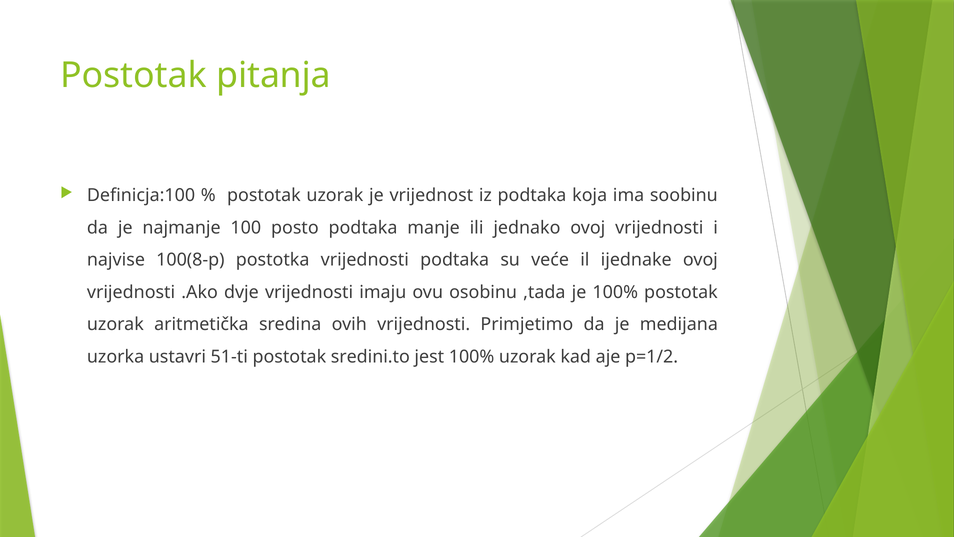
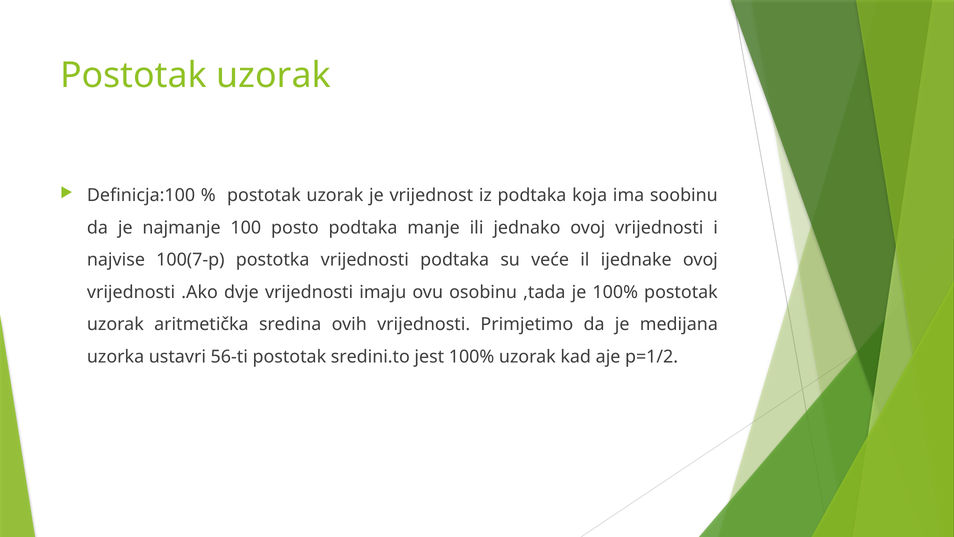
pitanja at (274, 75): pitanja -> uzorak
100(8-p: 100(8-p -> 100(7-p
51-ti: 51-ti -> 56-ti
